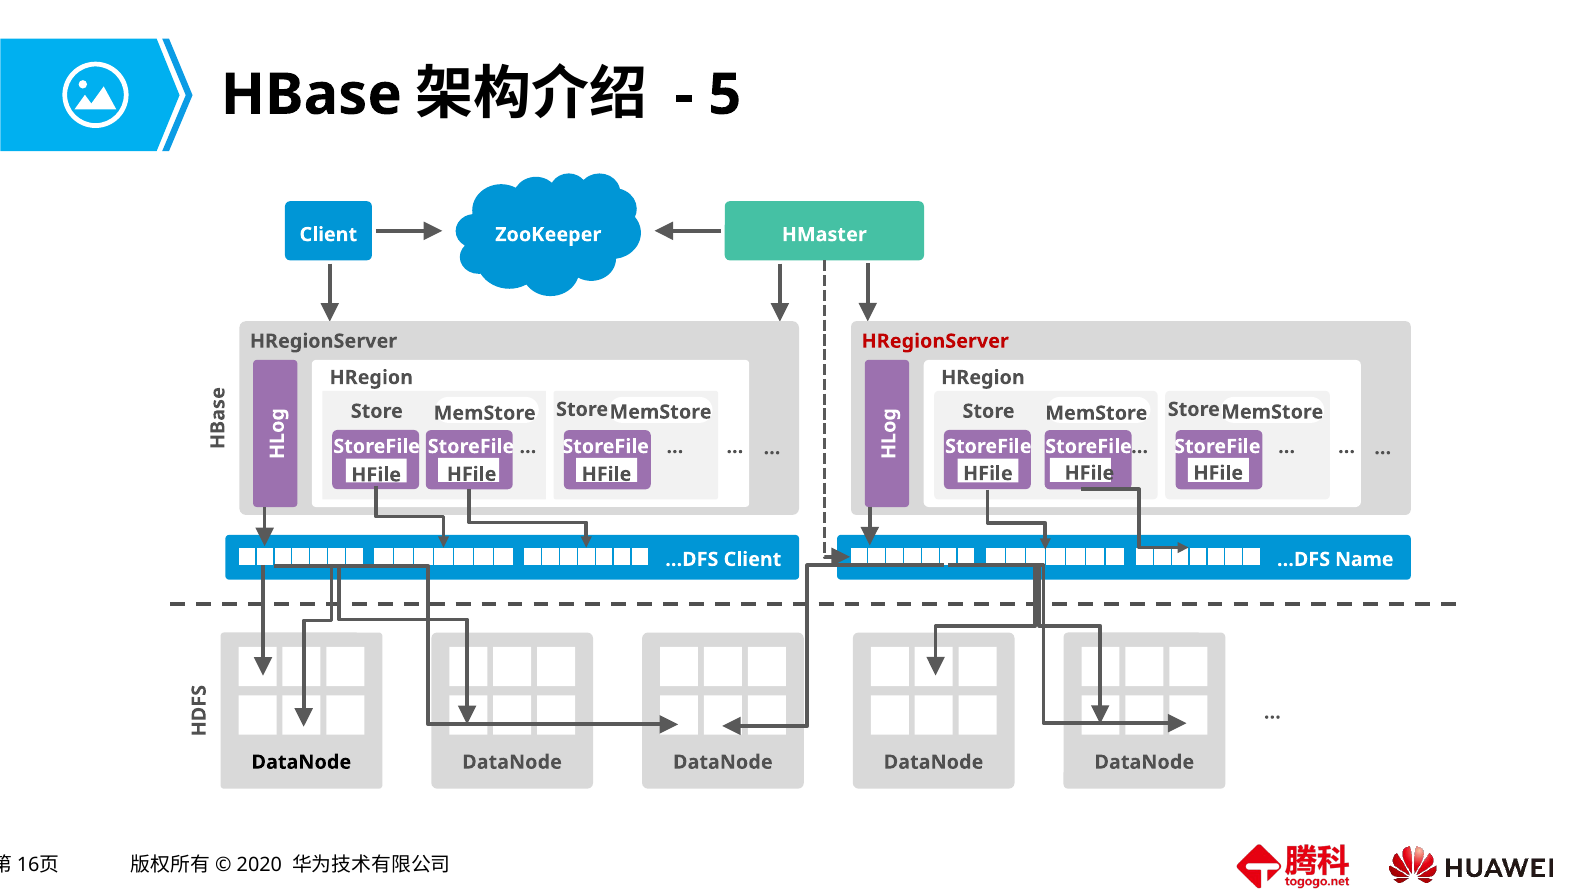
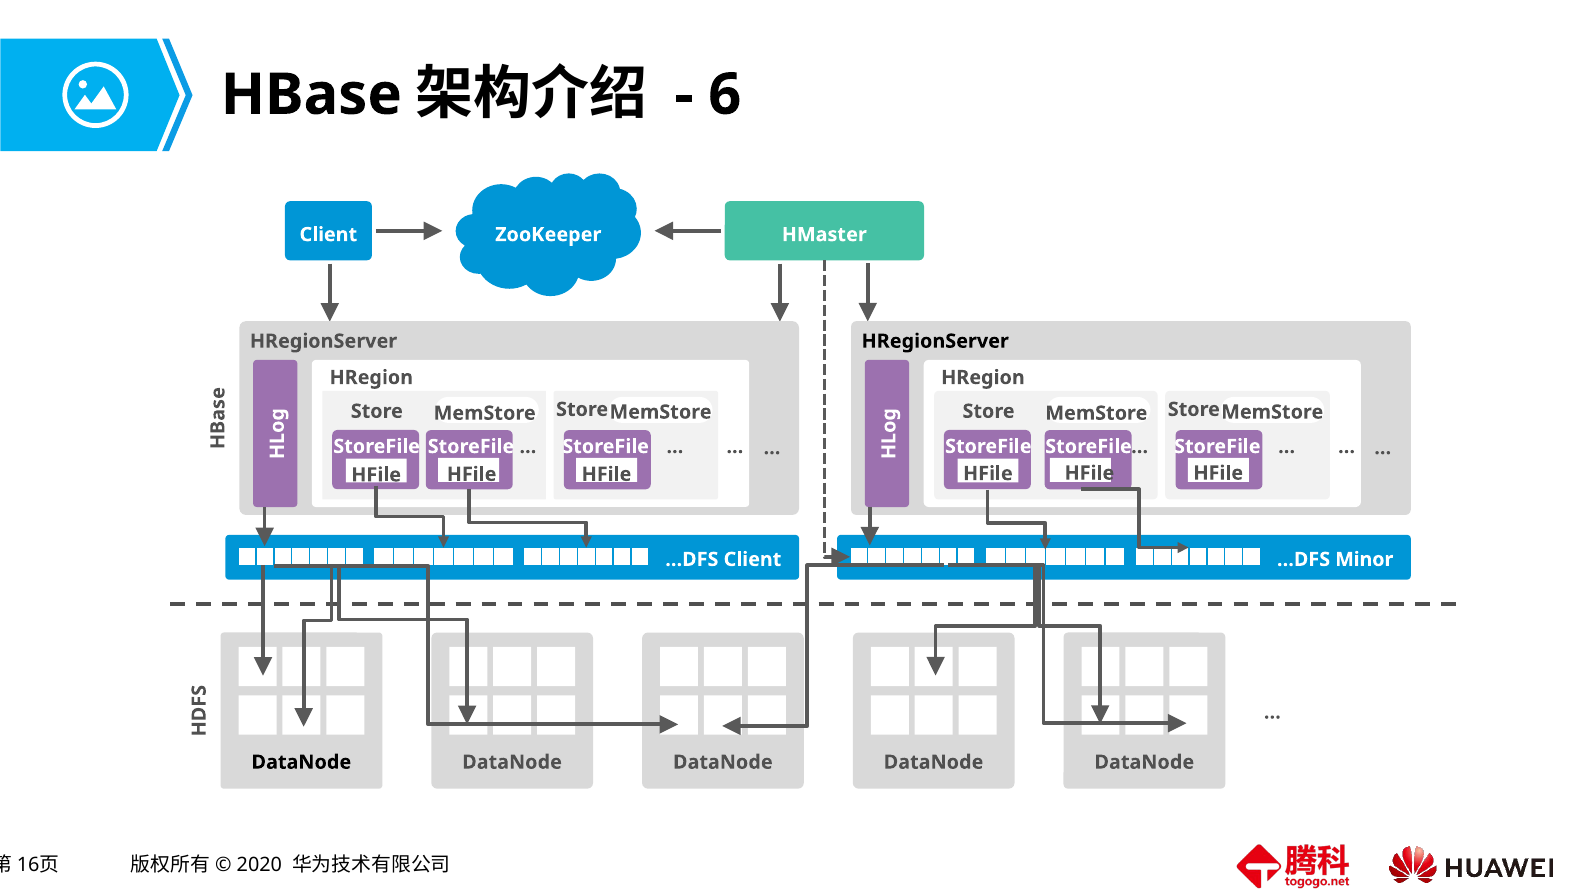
5: 5 -> 6
HRegionServer at (935, 341) colour: red -> black
Name: Name -> Minor
